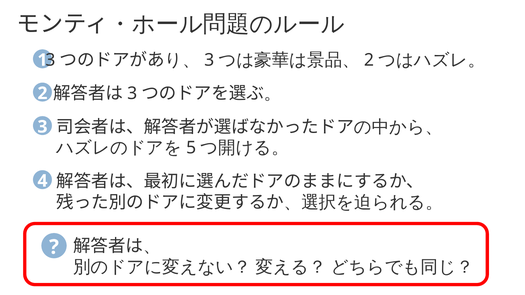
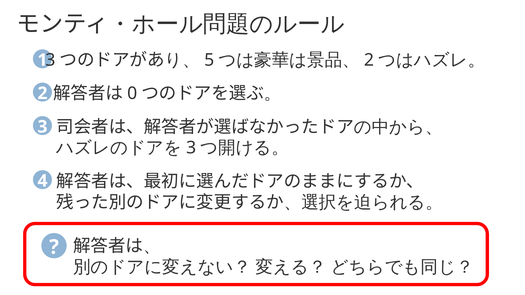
3 at (209, 60): 3 -> 5
3 at (132, 94): 3 -> 0
5 at (191, 148): 5 -> 3
